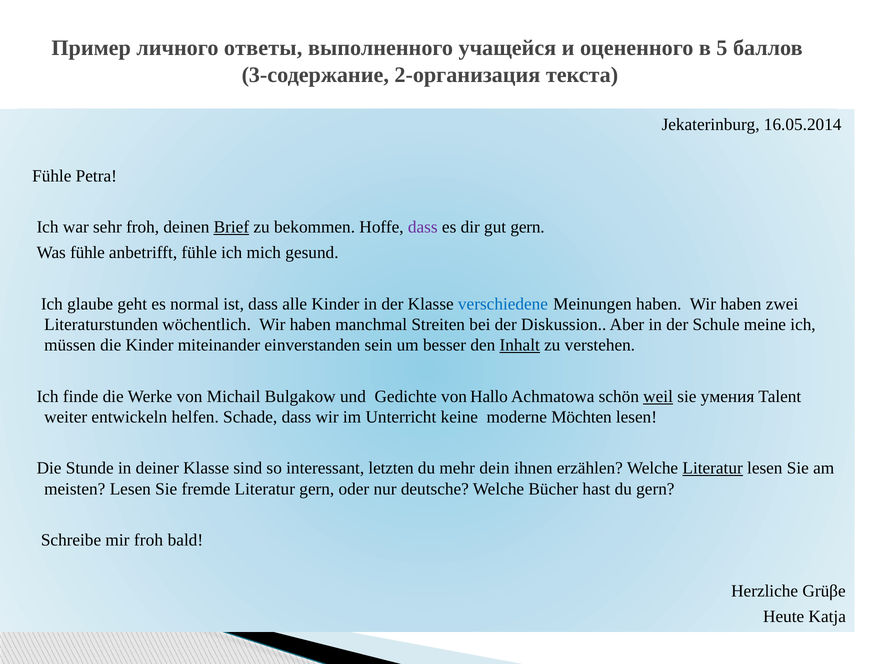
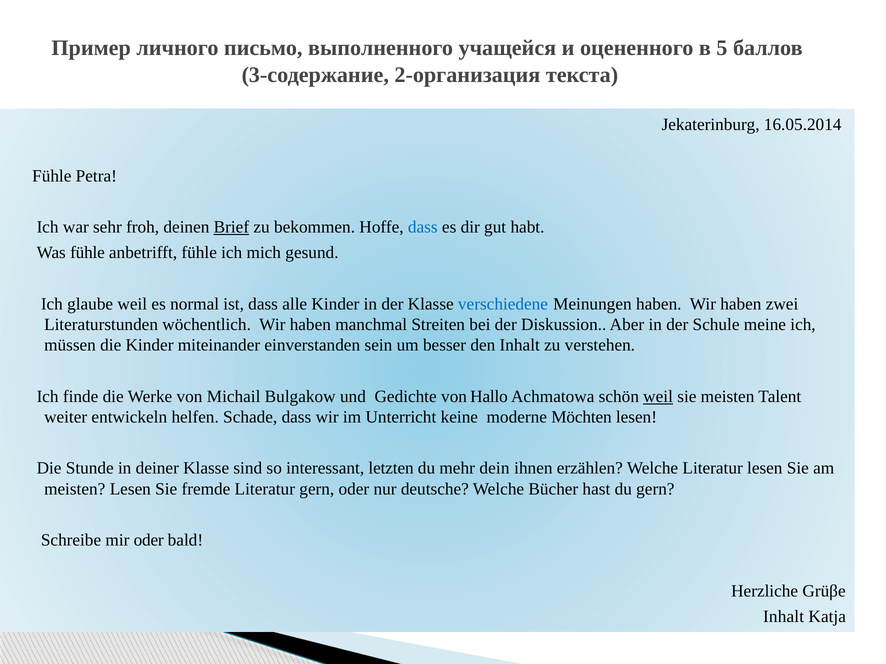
ответы: ответы -> письмо
dass at (423, 227) colour: purple -> blue
gut gern: gern -> habt
glaube geht: geht -> weil
Inhalt at (520, 345) underline: present -> none
sie умения: умения -> meisten
Literatur at (713, 469) underline: present -> none
mir froh: froh -> oder
Heute at (784, 617): Heute -> Inhalt
